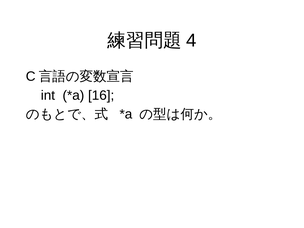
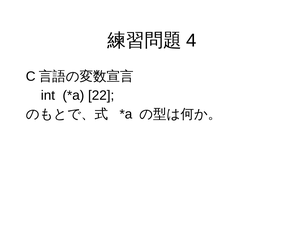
16: 16 -> 22
